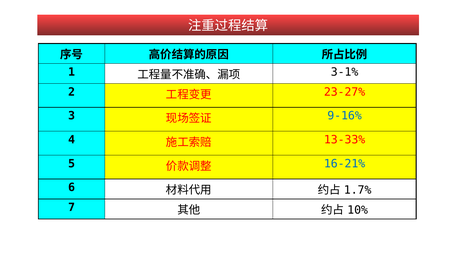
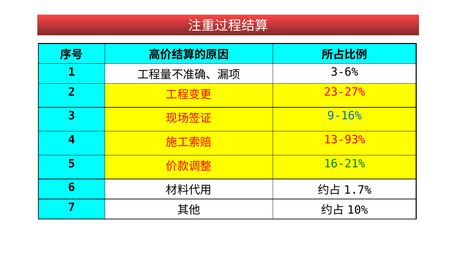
3-1%: 3-1% -> 3-6%
13-33%: 13-33% -> 13-93%
16-21% colour: blue -> green
